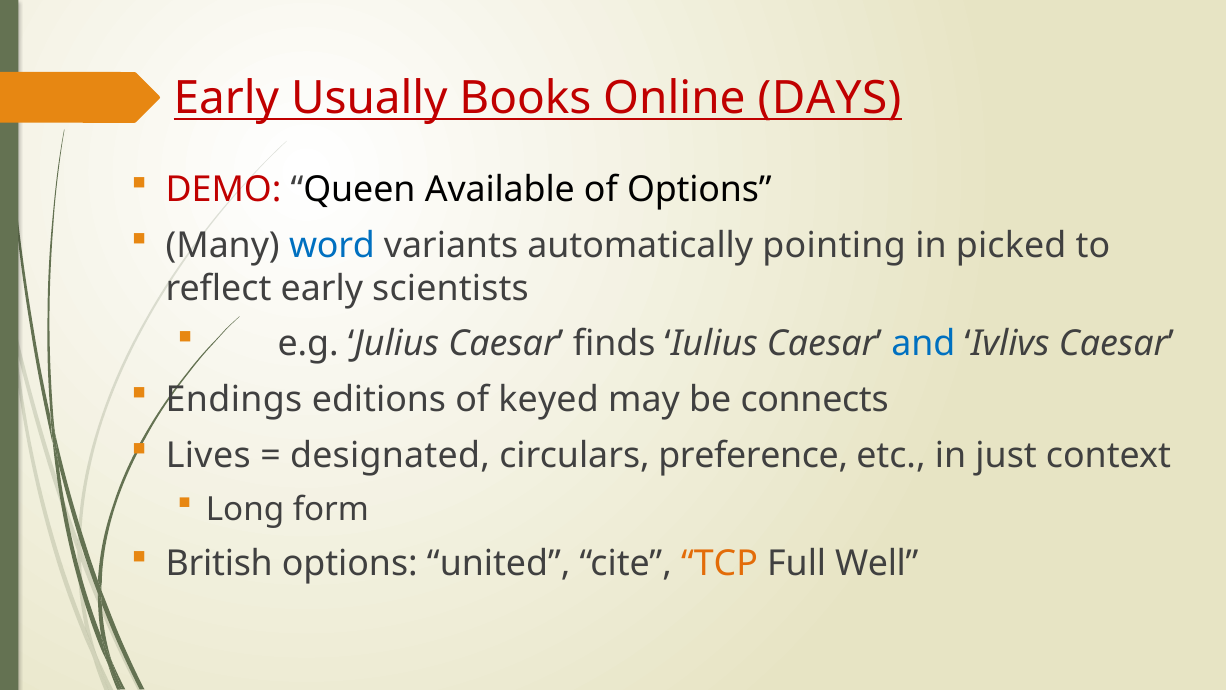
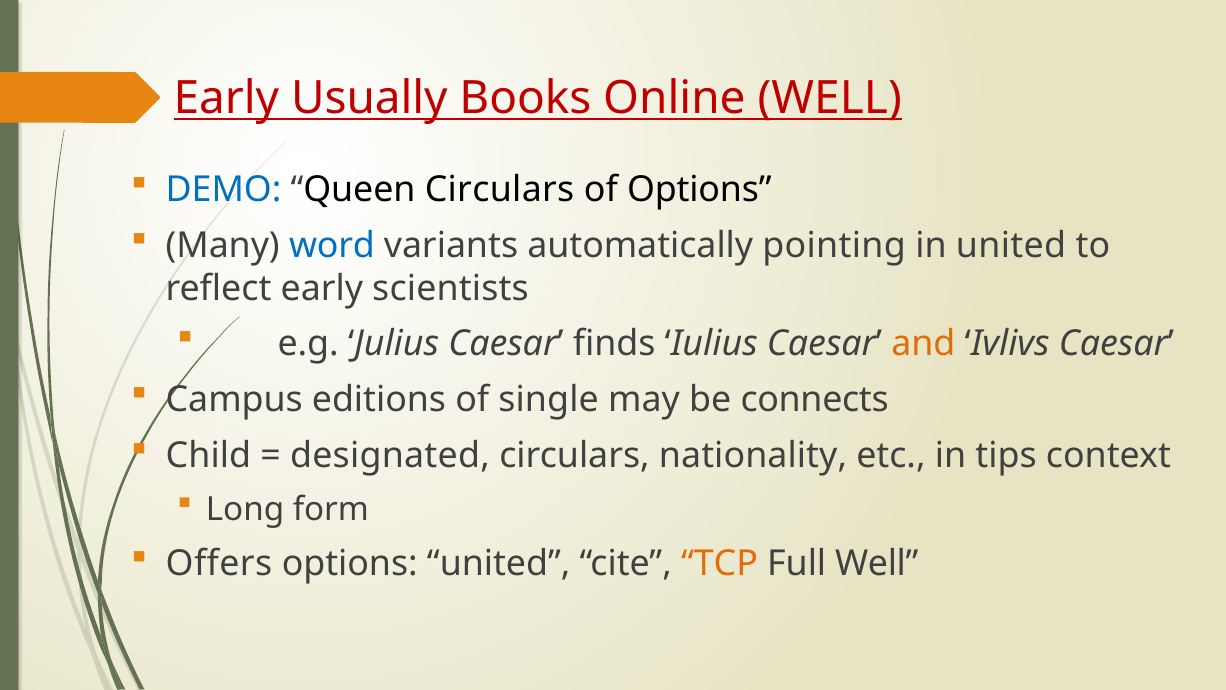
Online DAYS: DAYS -> WELL
DEMO colour: red -> blue
Queen Available: Available -> Circulars
in picked: picked -> united
and colour: blue -> orange
Endings: Endings -> Campus
keyed: keyed -> single
Lives: Lives -> Child
preference: preference -> nationality
just: just -> tips
British: British -> Offers
